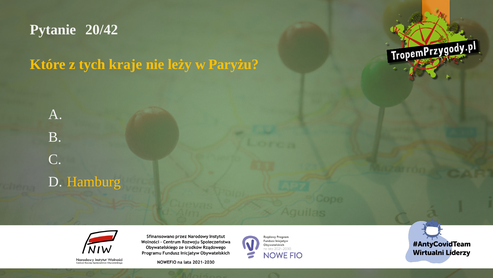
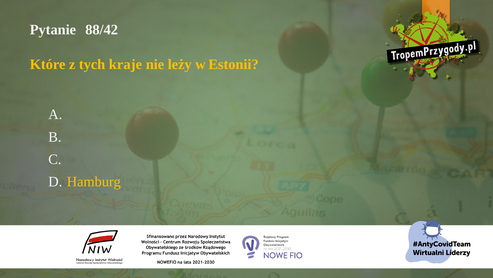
20/42: 20/42 -> 88/42
Paryżu: Paryżu -> Estonii
